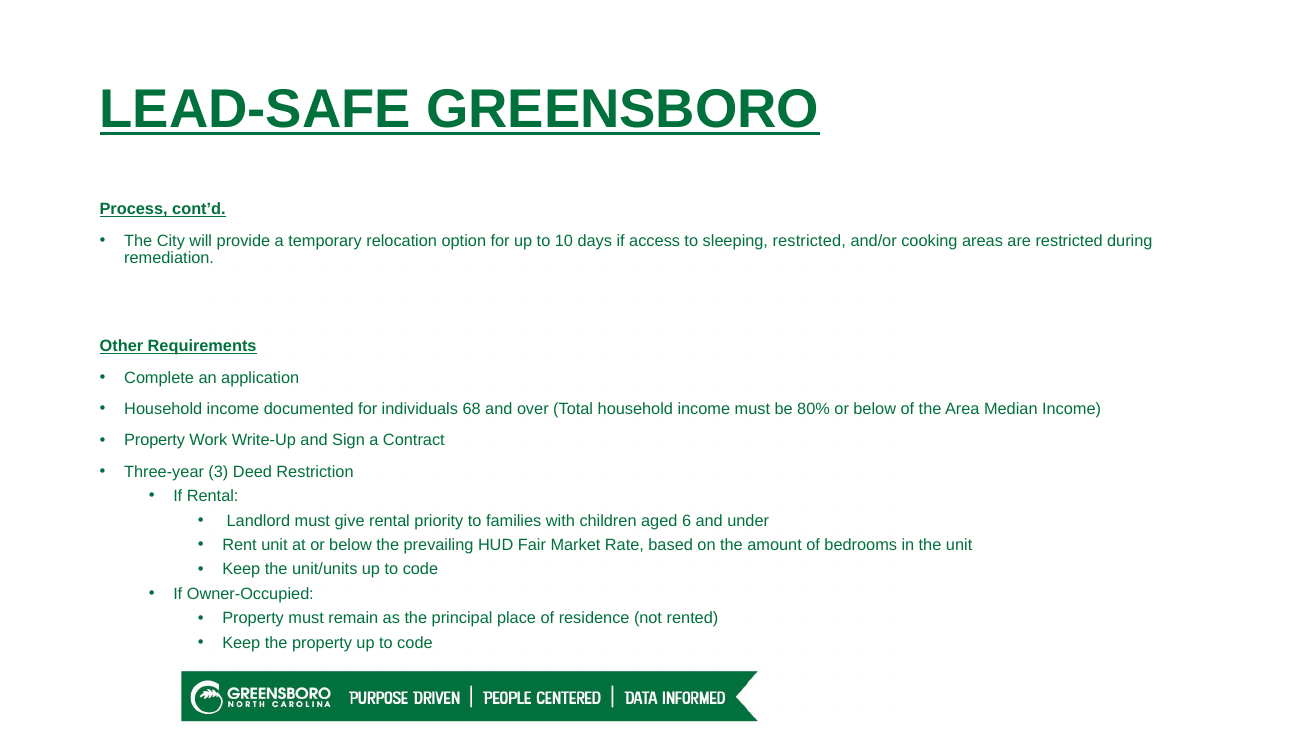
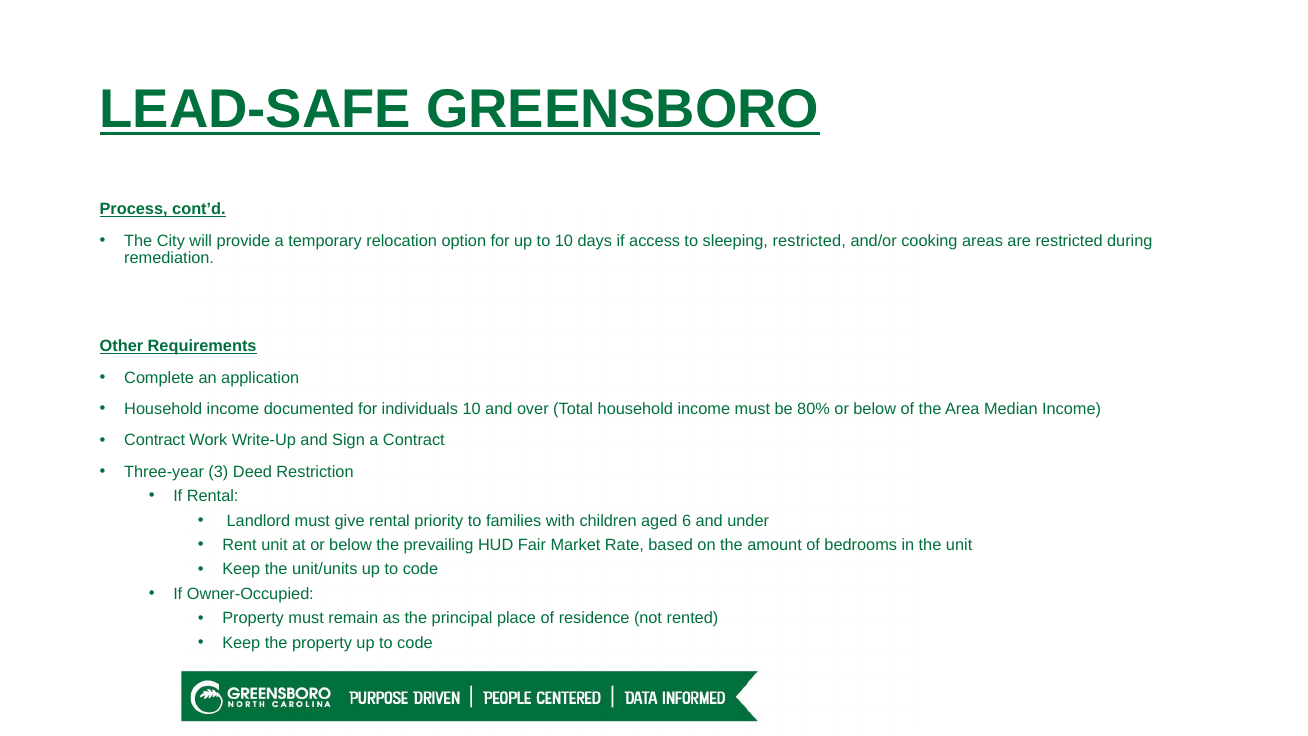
individuals 68: 68 -> 10
Property at (155, 440): Property -> Contract
